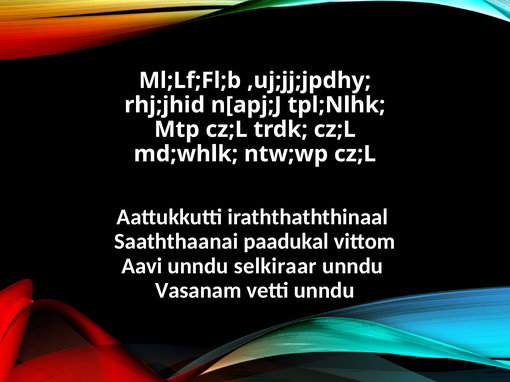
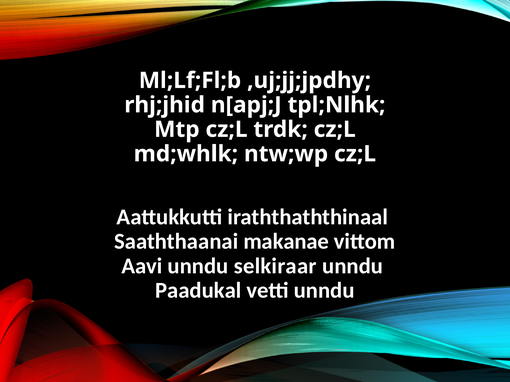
paadukal: paadukal -> makanae
Vasanam: Vasanam -> Paadukal
